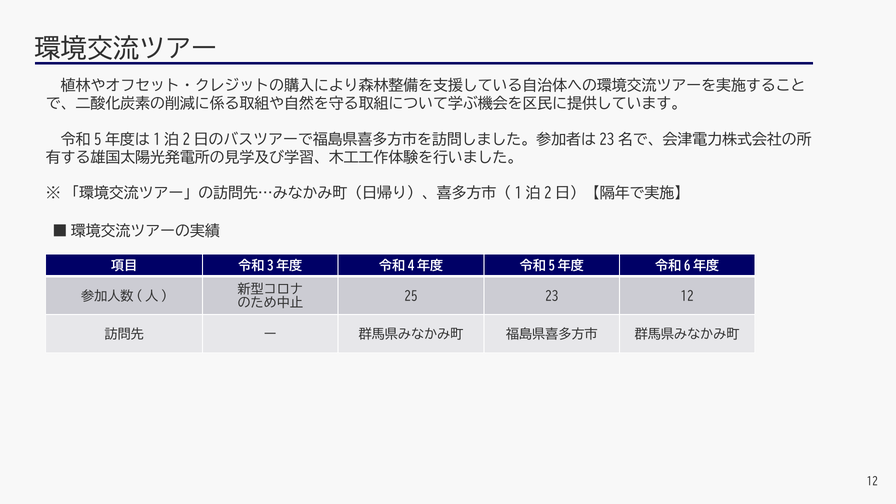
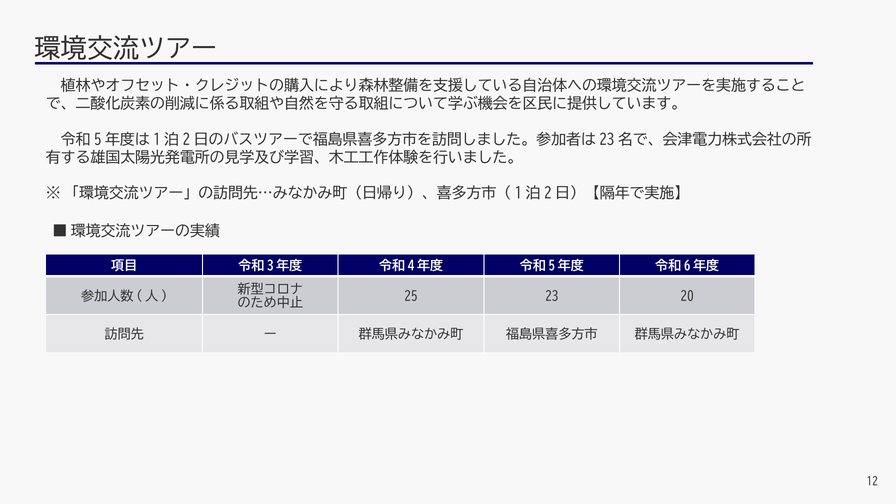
23 12: 12 -> 20
